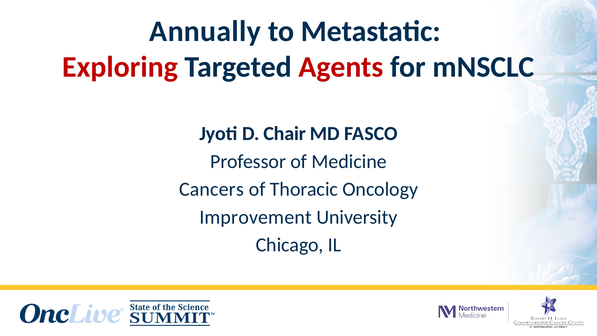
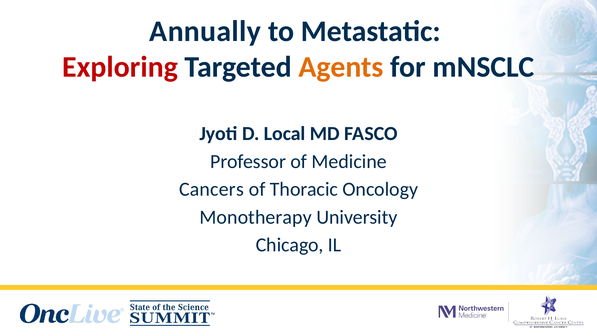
Agents colour: red -> orange
Chair: Chair -> Local
Improvement: Improvement -> Monotherapy
